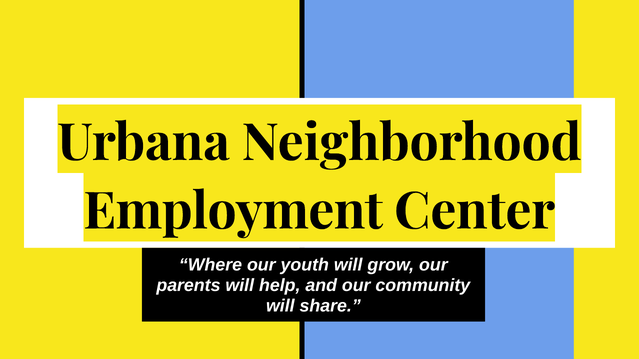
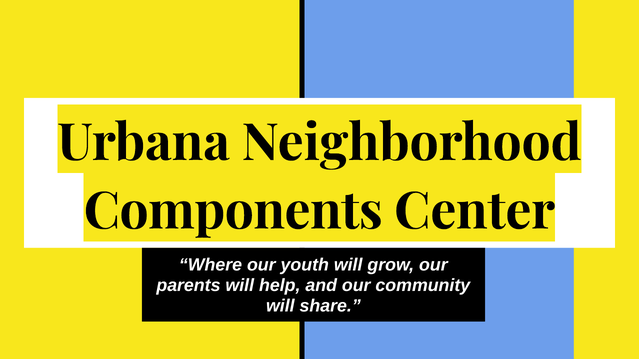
Employment: Employment -> Components
